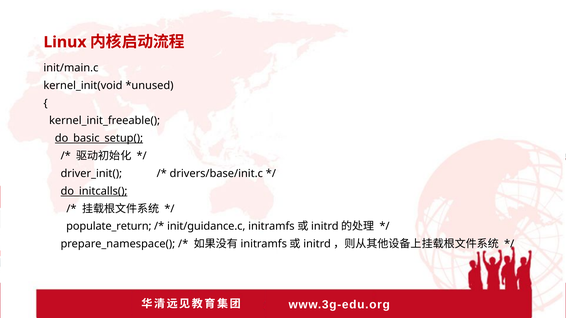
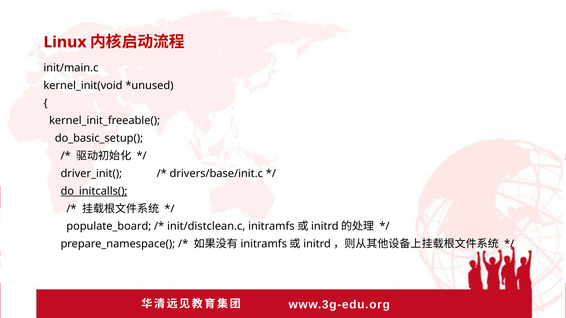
do_basic_setup( underline: present -> none
populate_return: populate_return -> populate_board
init/guidance.c: init/guidance.c -> init/distclean.c
